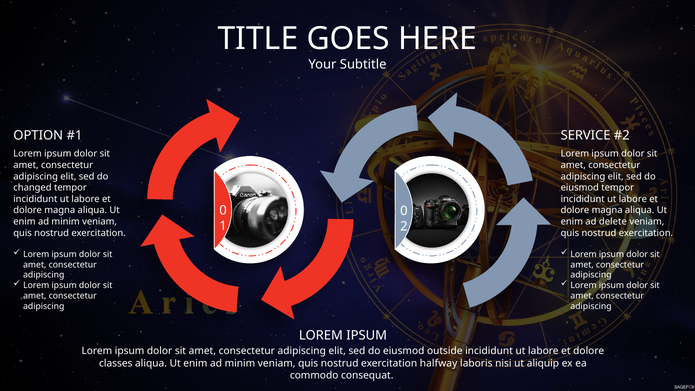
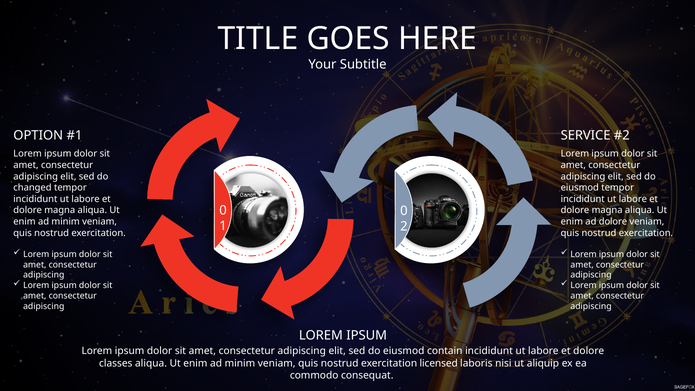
ad delete: delete -> dolore
outside: outside -> contain
halfway: halfway -> licensed
